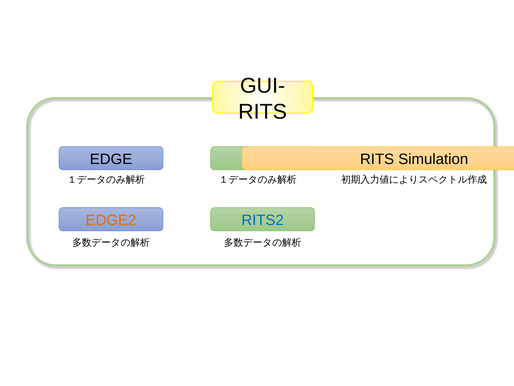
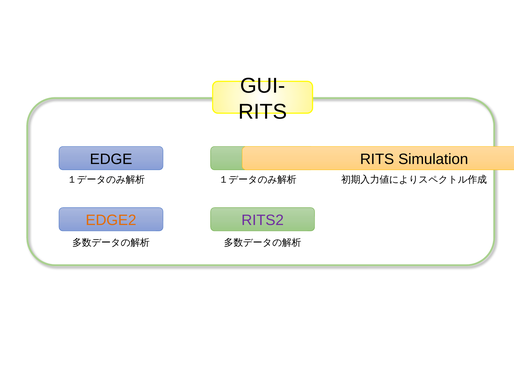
RITS2 colour: blue -> purple
